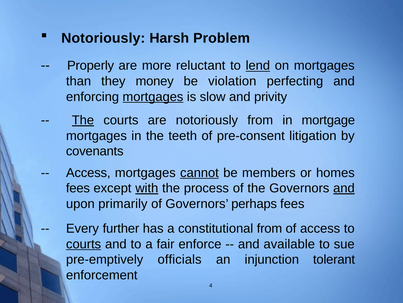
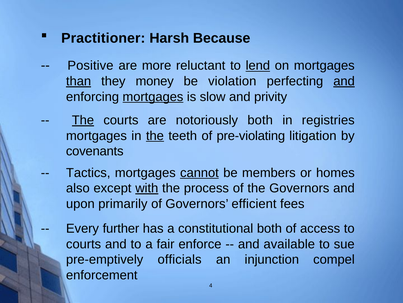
Notoriously at (103, 38): Notoriously -> Practitioner
Problem: Problem -> Because
Properly: Properly -> Positive
than underline: none -> present
and at (344, 81) underline: none -> present
notoriously from: from -> both
mortgage: mortgage -> registries
the at (155, 135) underline: none -> present
pre-consent: pre-consent -> pre-violating
Access at (88, 172): Access -> Tactics
fees at (78, 188): fees -> also
and at (344, 188) underline: present -> none
perhaps: perhaps -> efficient
constitutional from: from -> both
courts at (84, 244) underline: present -> none
tolerant: tolerant -> compel
